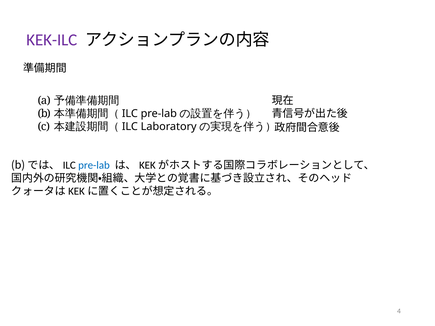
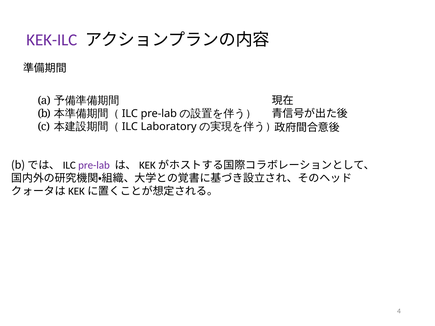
pre-lab colour: blue -> purple
